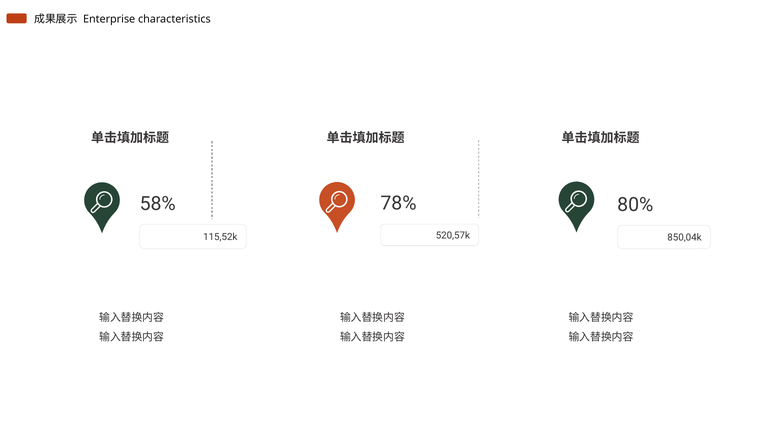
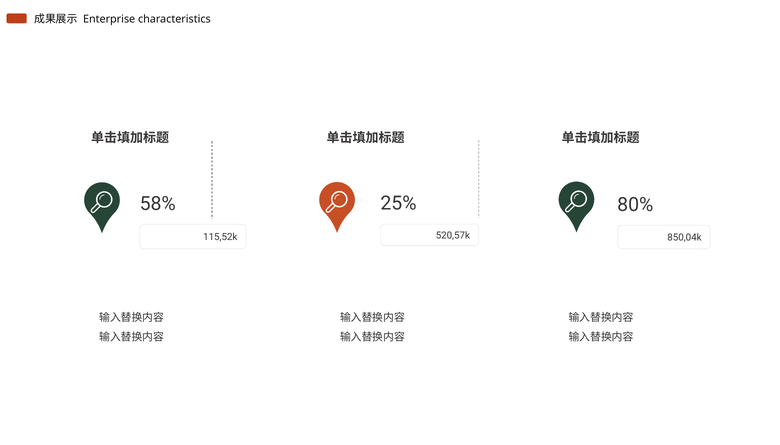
78%: 78% -> 25%
